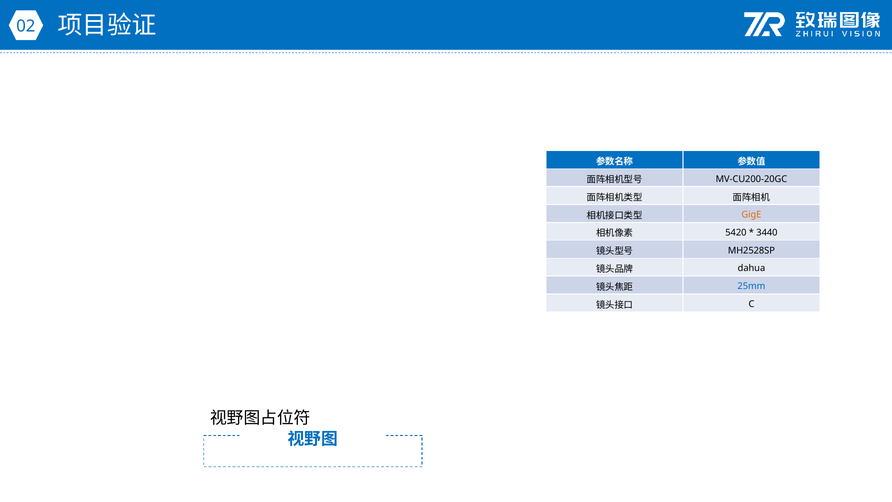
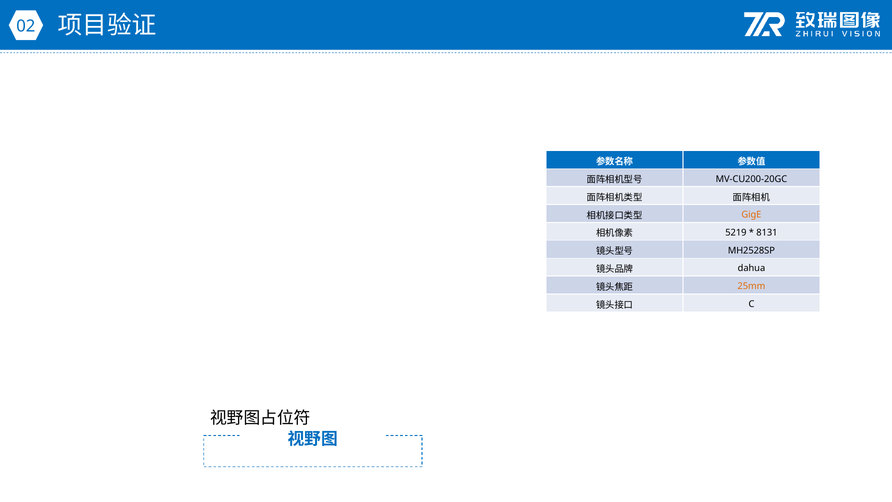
5420: 5420 -> 5219
3440: 3440 -> 8131
25mm colour: blue -> orange
